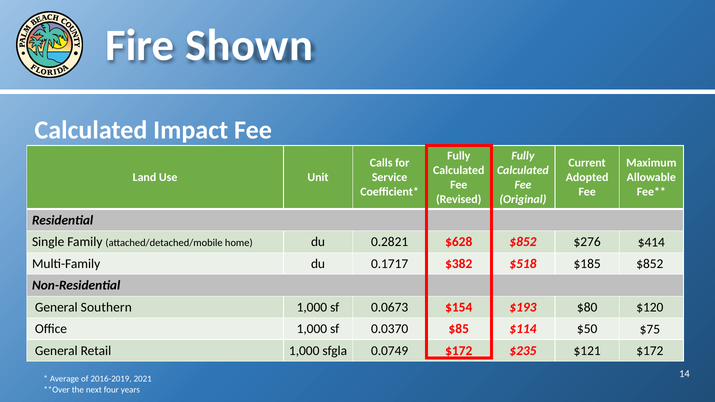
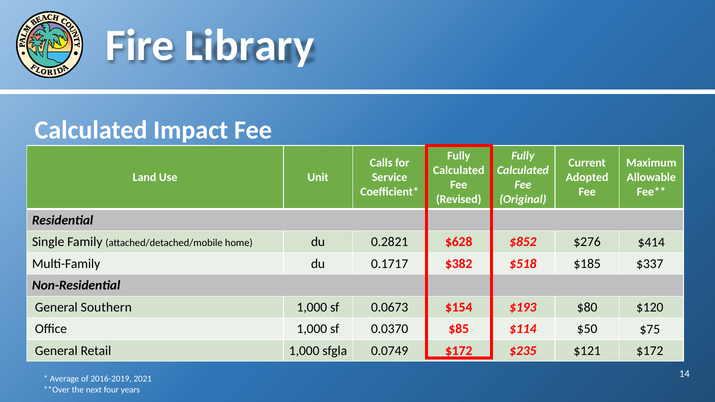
Shown: Shown -> Library
$185 $852: $852 -> $337
